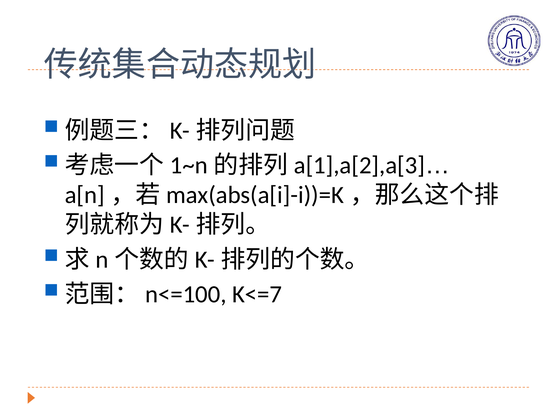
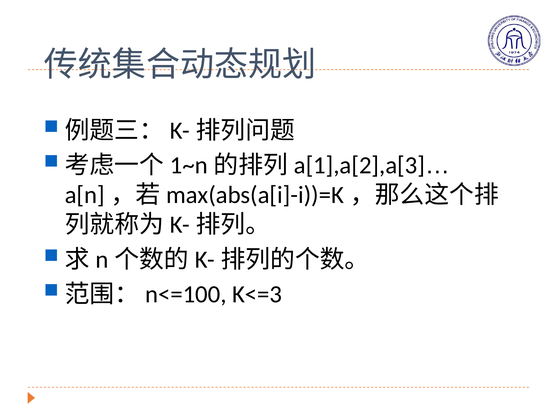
K<=7: K<=7 -> K<=3
